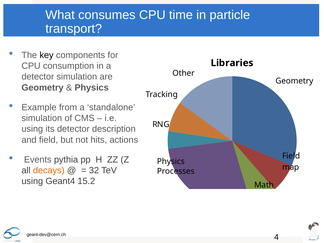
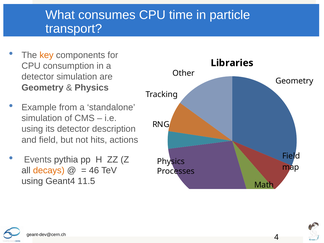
key colour: black -> orange
32: 32 -> 46
15.2: 15.2 -> 11.5
